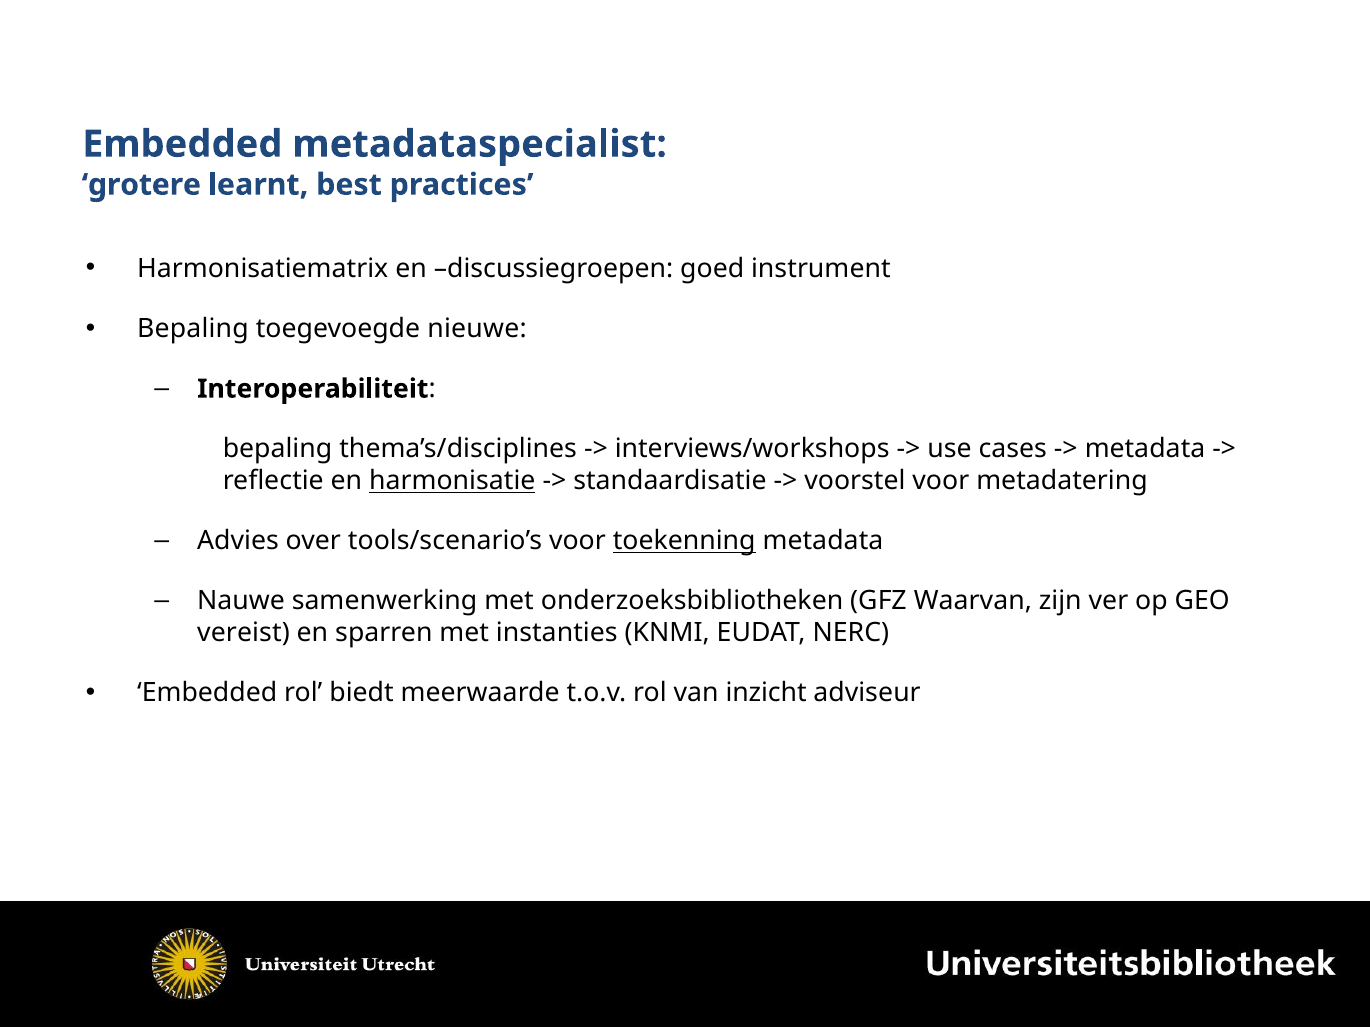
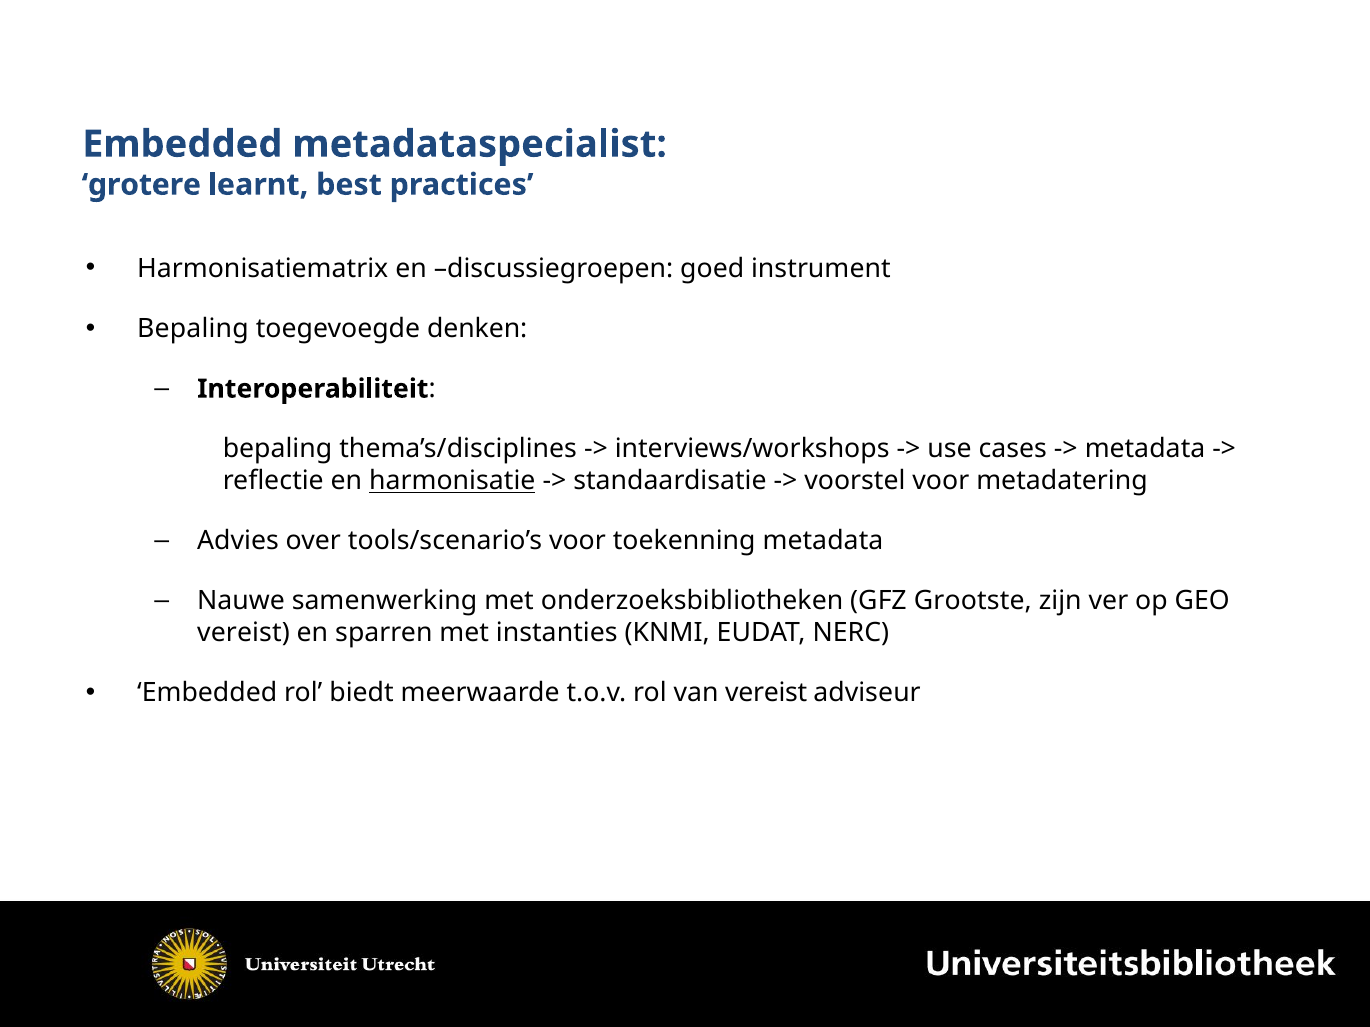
nieuwe: nieuwe -> denken
toekenning underline: present -> none
Waarvan: Waarvan -> Grootste
van inzicht: inzicht -> vereist
